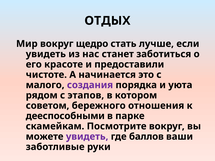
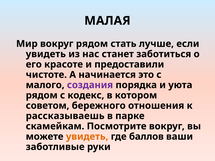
ОТДЫХ: ОТДЫХ -> МАЛАЯ
вокруг щедро: щедро -> рядом
этапов: этапов -> кодекс
дееспособными: дееспособными -> рассказываешь
увидеть at (87, 137) colour: purple -> orange
